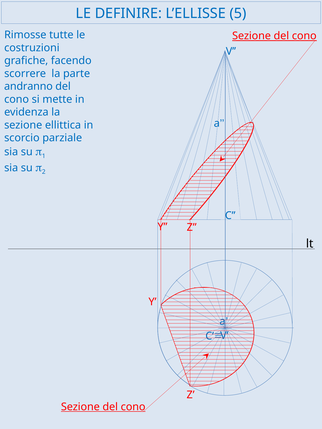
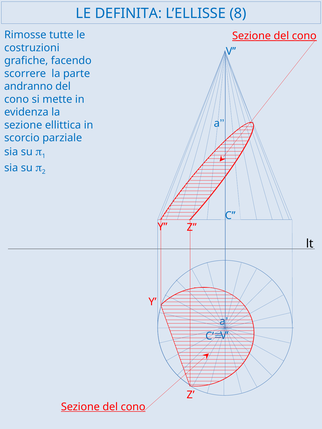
DEFINIRE: DEFINIRE -> DEFINITA
5: 5 -> 8
